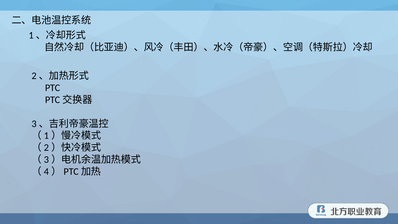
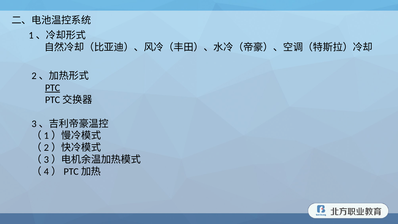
PTC underline: none -> present
